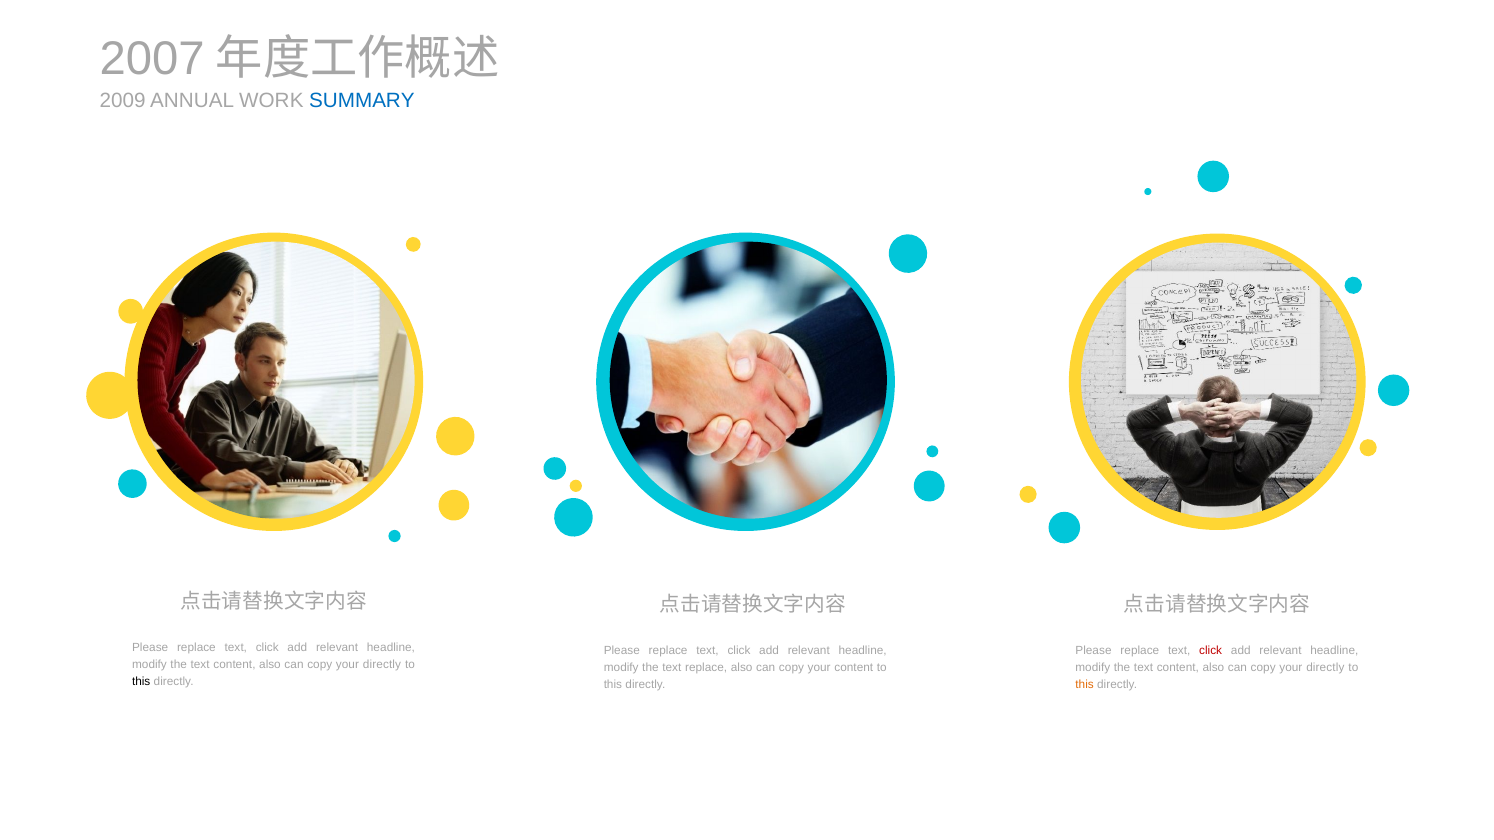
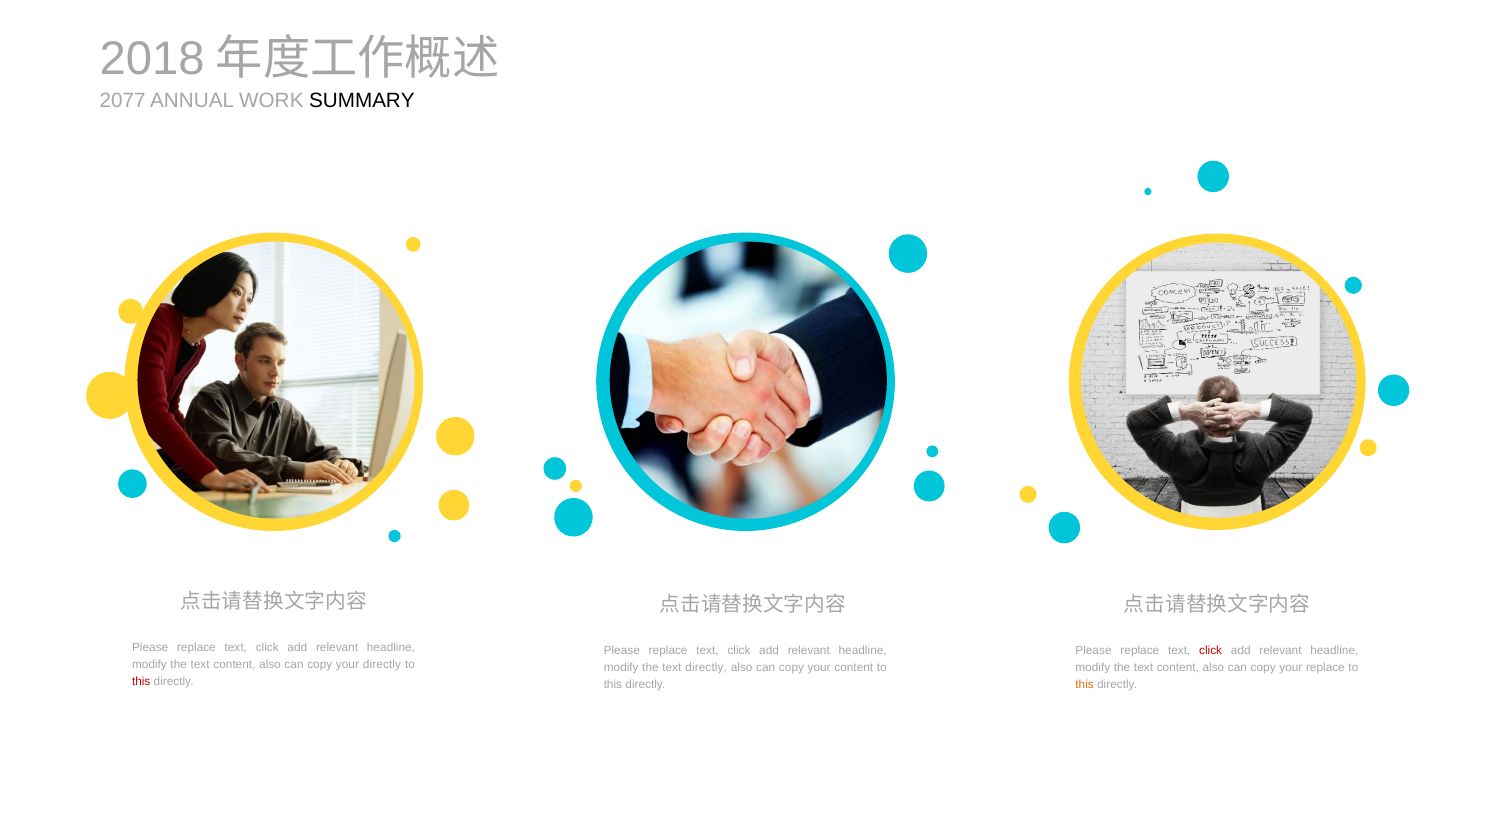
2007: 2007 -> 2018
2009: 2009 -> 2077
SUMMARY colour: blue -> black
text replace: replace -> directly
directly at (1325, 667): directly -> replace
this at (141, 682) colour: black -> red
